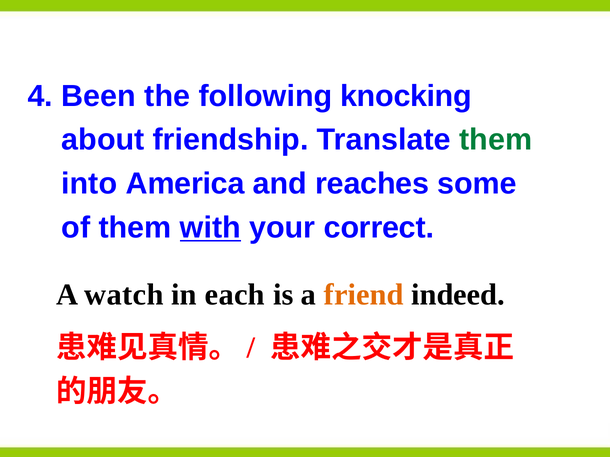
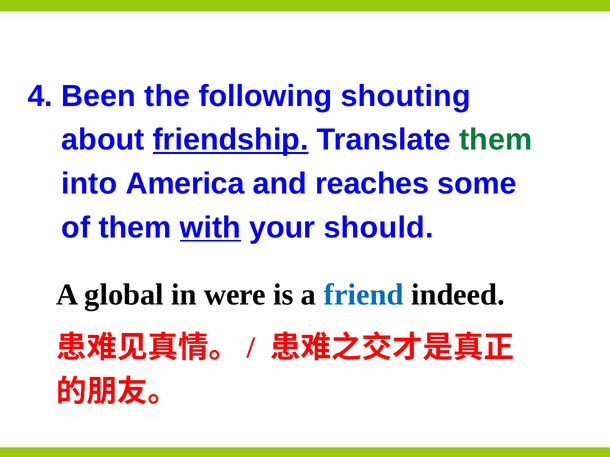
knocking: knocking -> shouting
friendship underline: none -> present
correct: correct -> should
watch: watch -> global
each: each -> were
friend colour: orange -> blue
